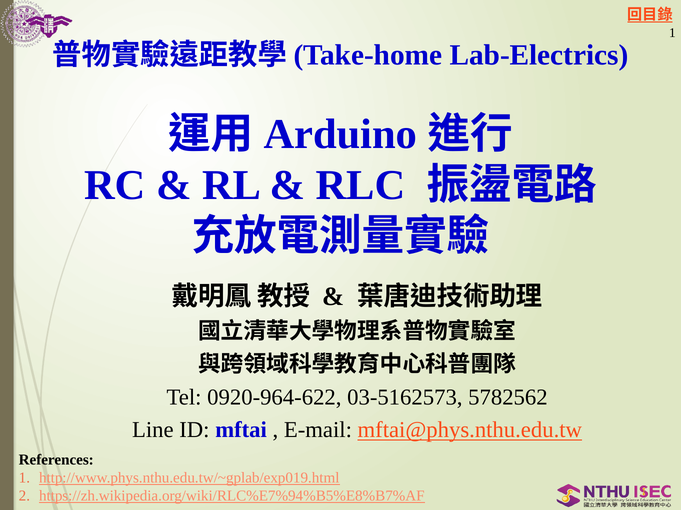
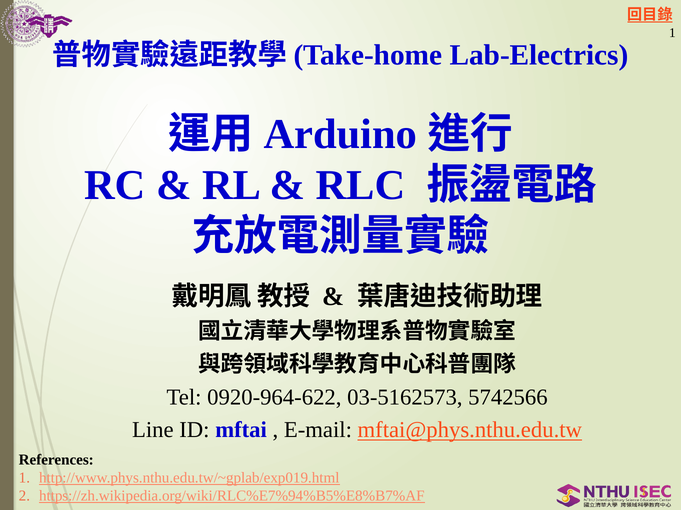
5782562: 5782562 -> 5742566
